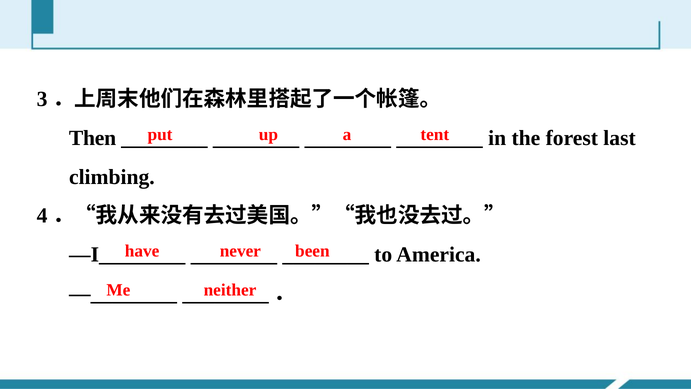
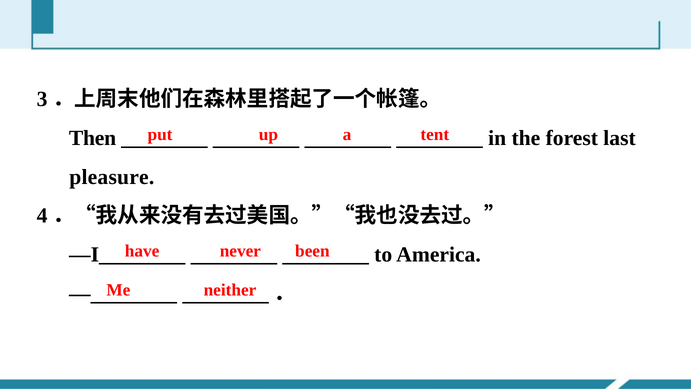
climbing: climbing -> pleasure
